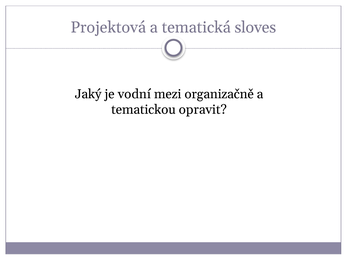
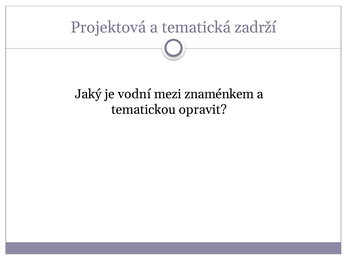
sloves: sloves -> zadrží
organizačně: organizačně -> znaménkem
